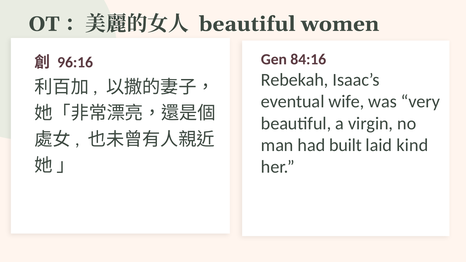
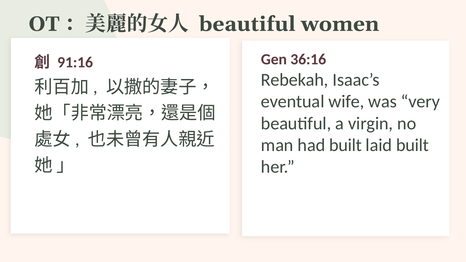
84:16: 84:16 -> 36:16
96:16: 96:16 -> 91:16
laid kind: kind -> built
